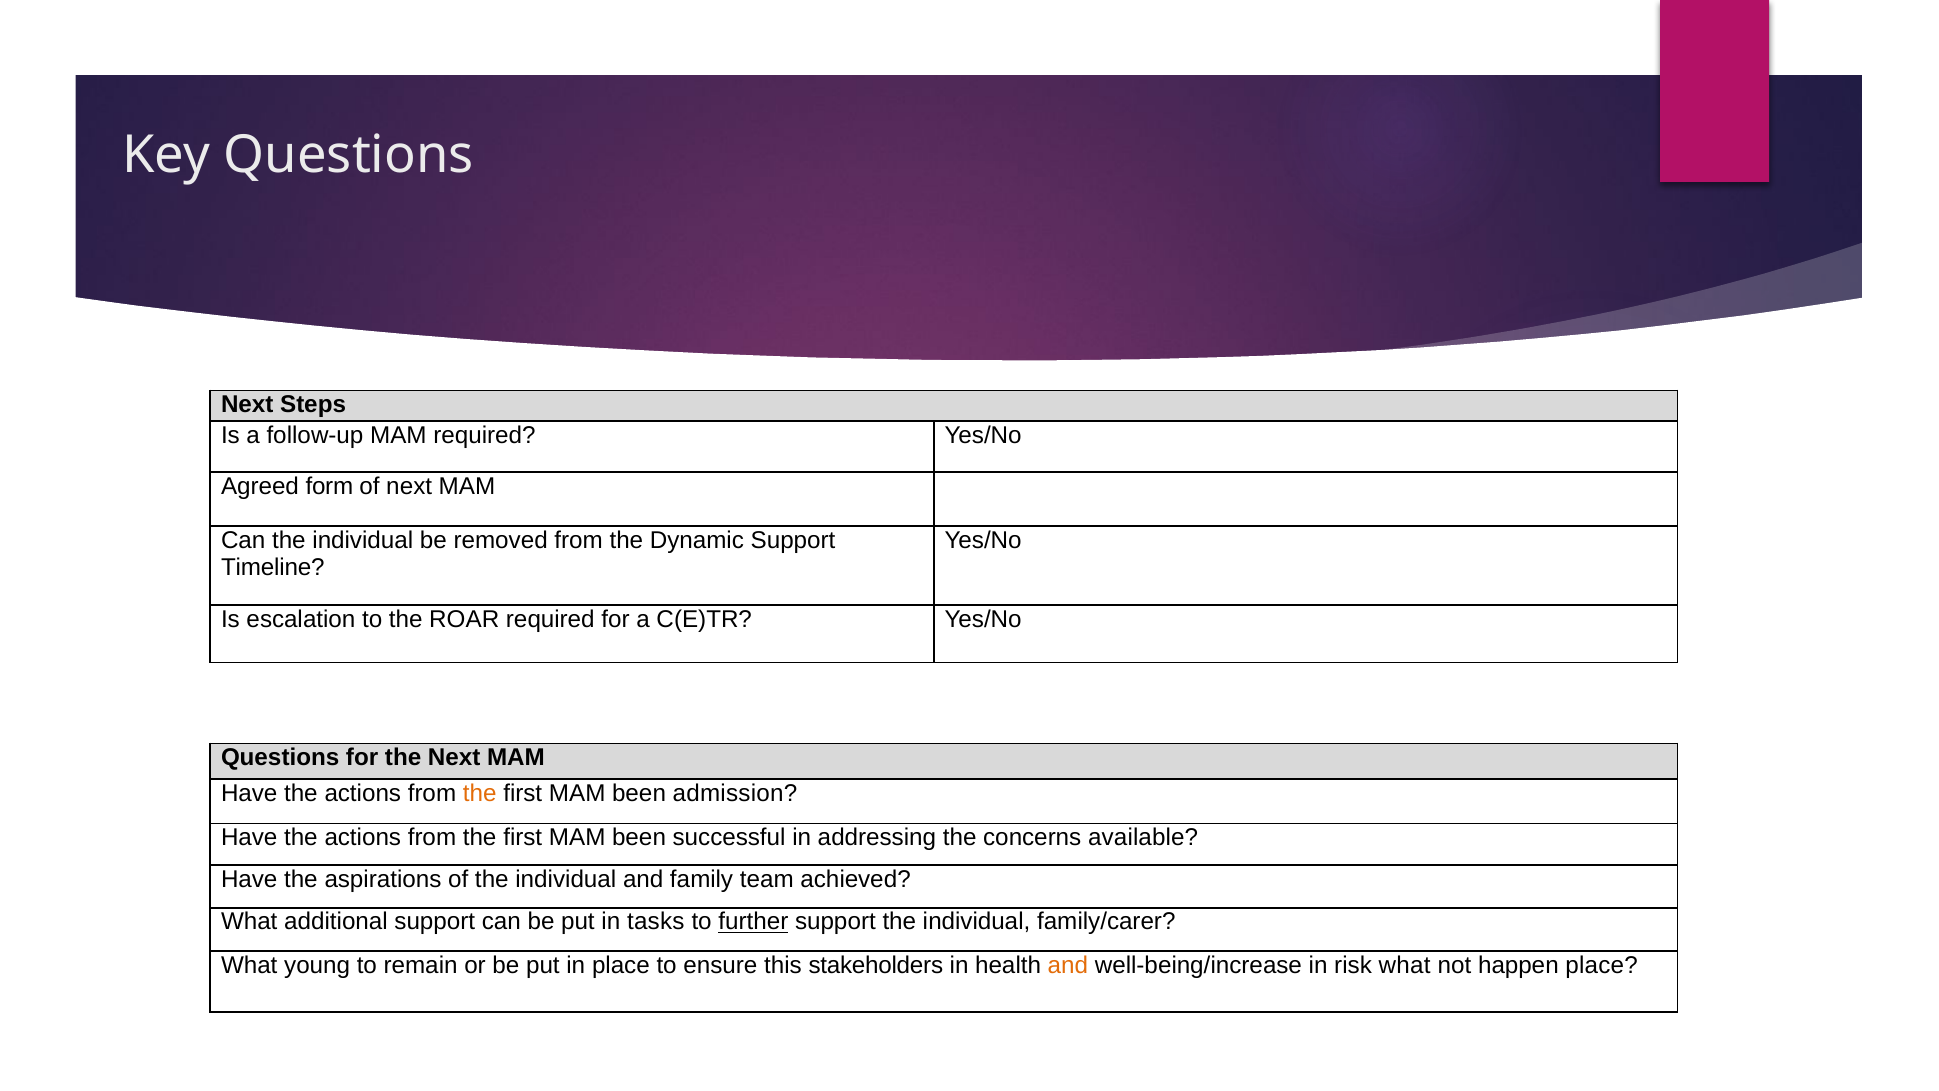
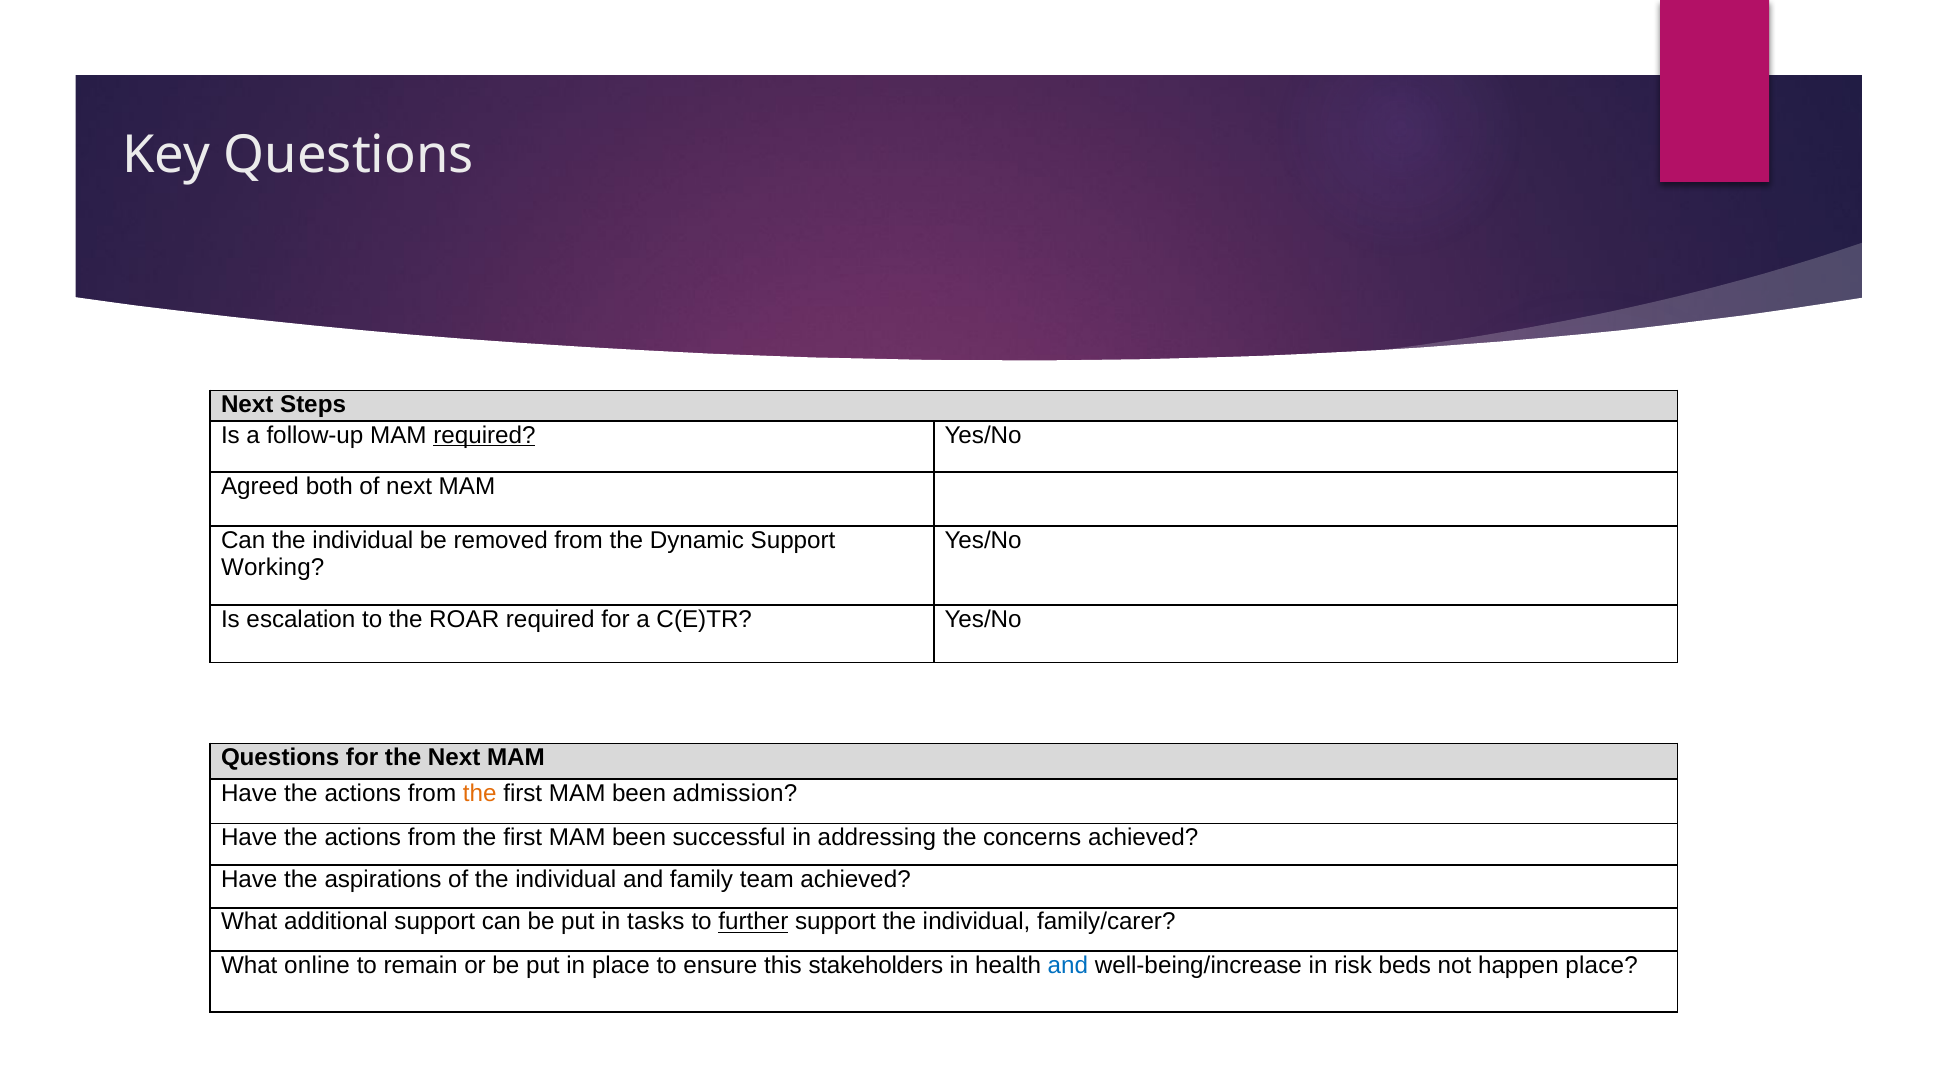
required at (484, 435) underline: none -> present
form: form -> both
Timeline: Timeline -> Working
concerns available: available -> achieved
young: young -> online
and at (1068, 965) colour: orange -> blue
risk what: what -> beds
